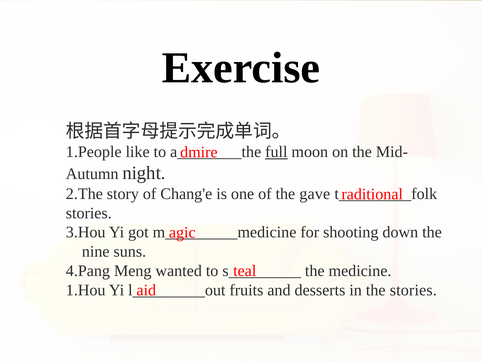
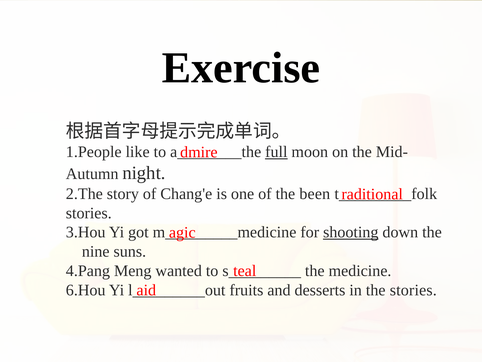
gave: gave -> been
shooting underline: none -> present
1.Hou: 1.Hou -> 6.Hou
